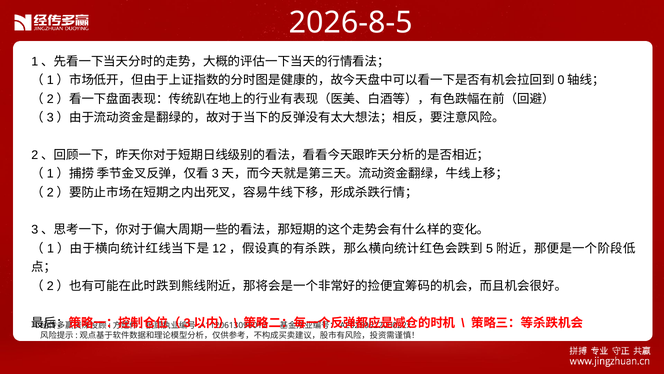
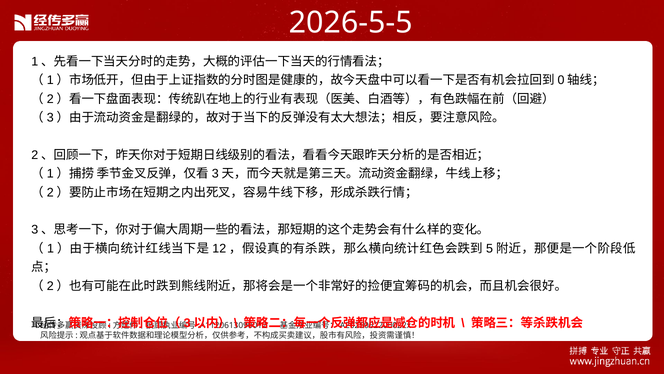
2026-8-5: 2026-8-5 -> 2026-5-5
